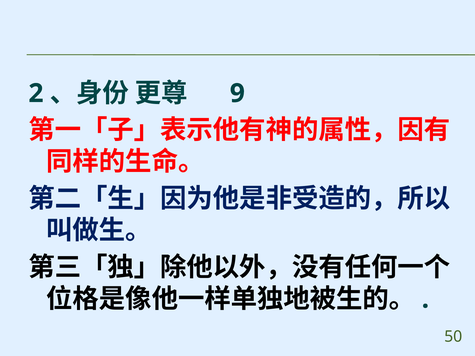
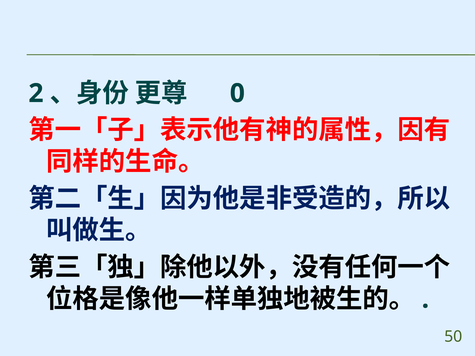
9: 9 -> 0
